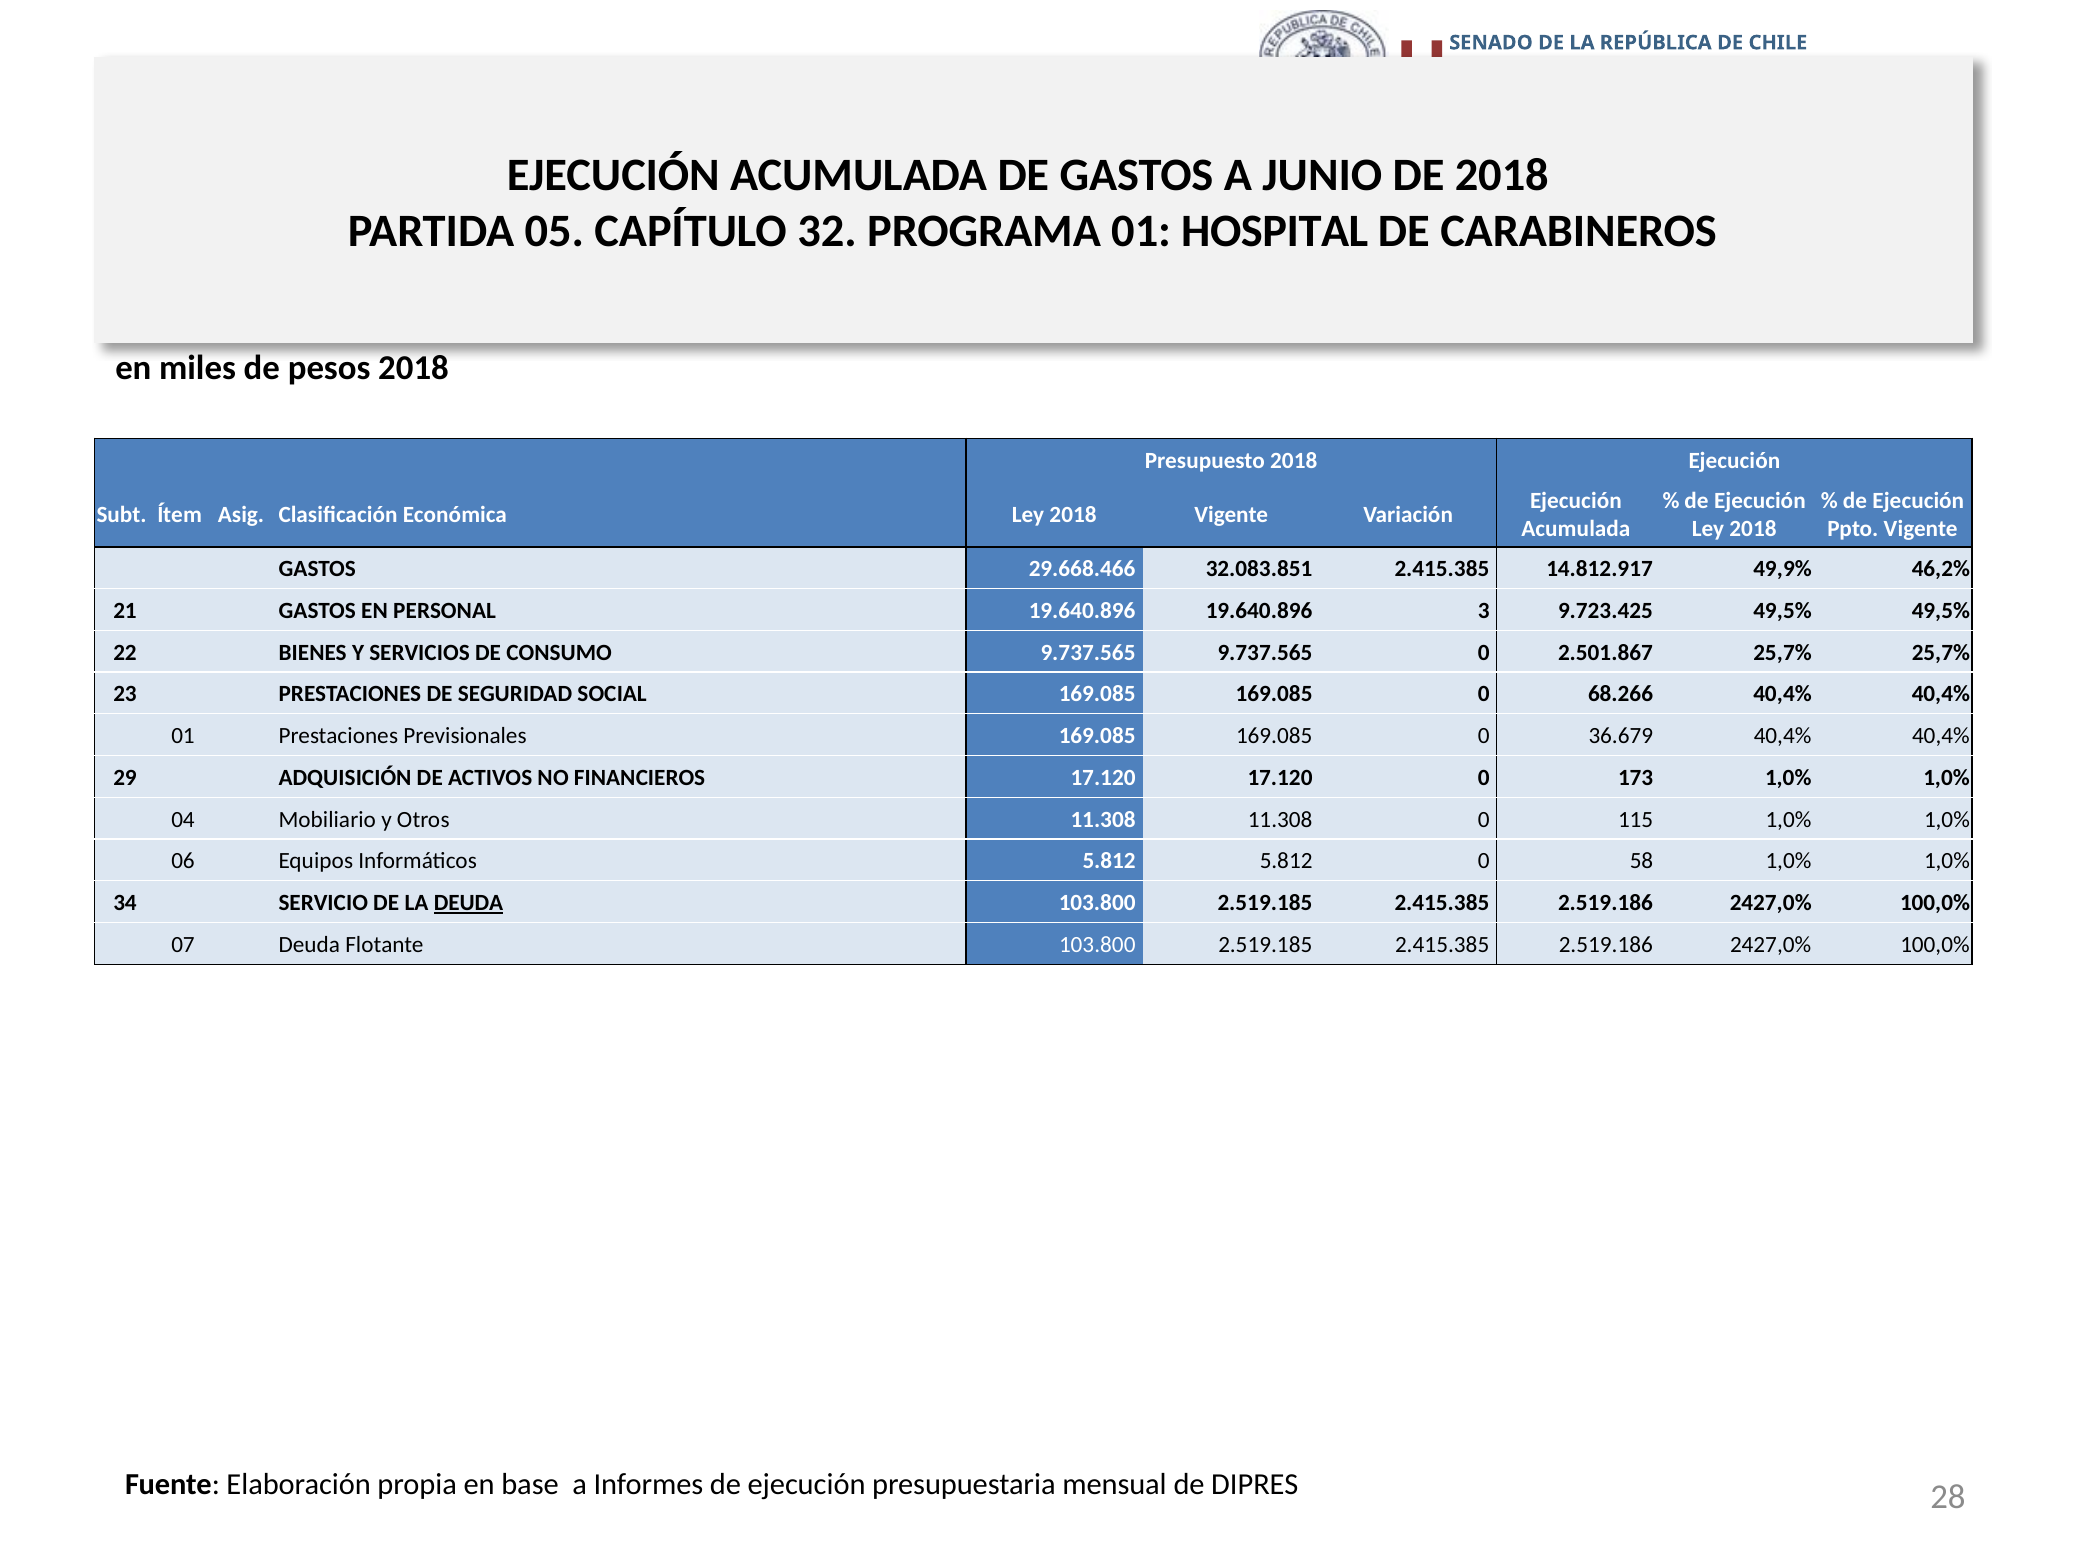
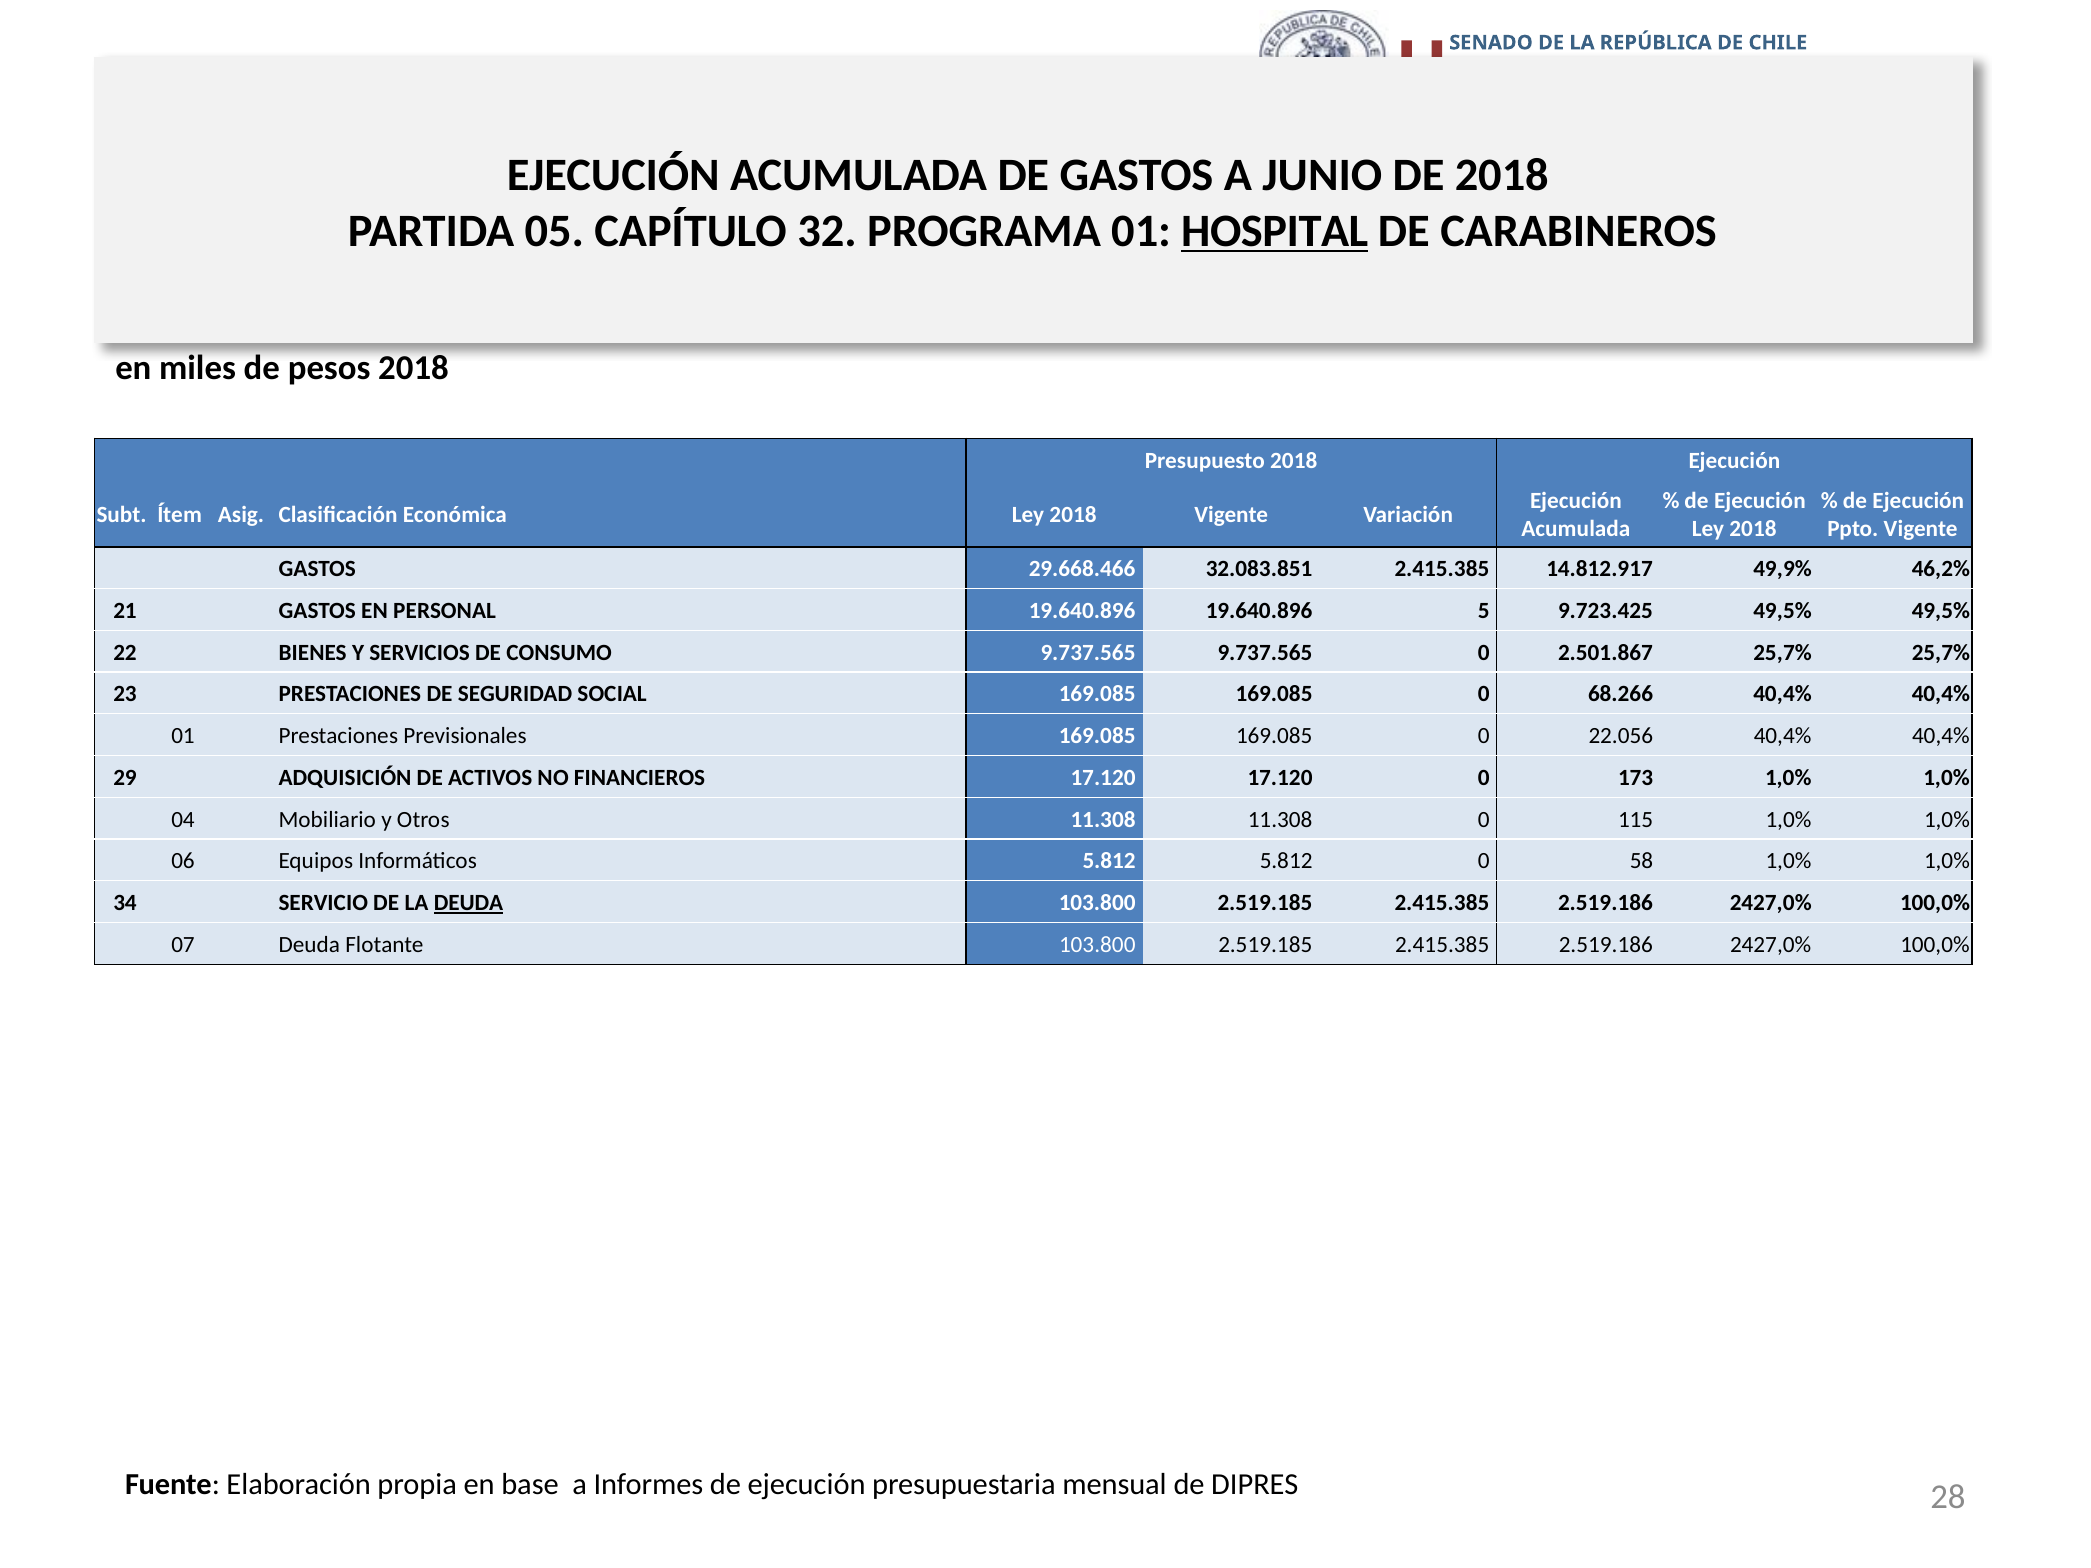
HOSPITAL underline: none -> present
3: 3 -> 5
36.679: 36.679 -> 22.056
